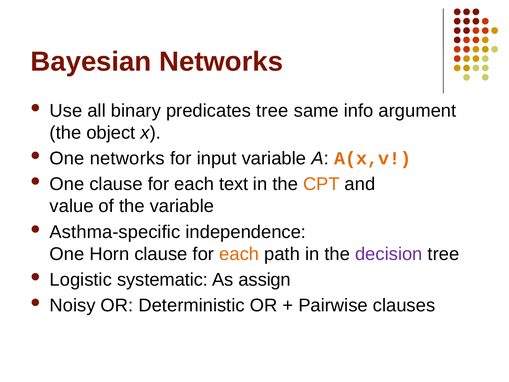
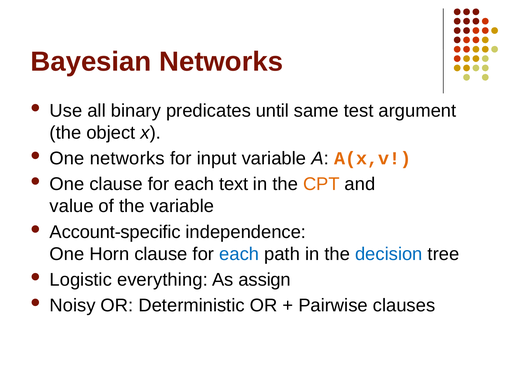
predicates tree: tree -> until
info: info -> test
Asthma-specific: Asthma-specific -> Account-specific
each at (239, 254) colour: orange -> blue
decision colour: purple -> blue
systematic: systematic -> everything
